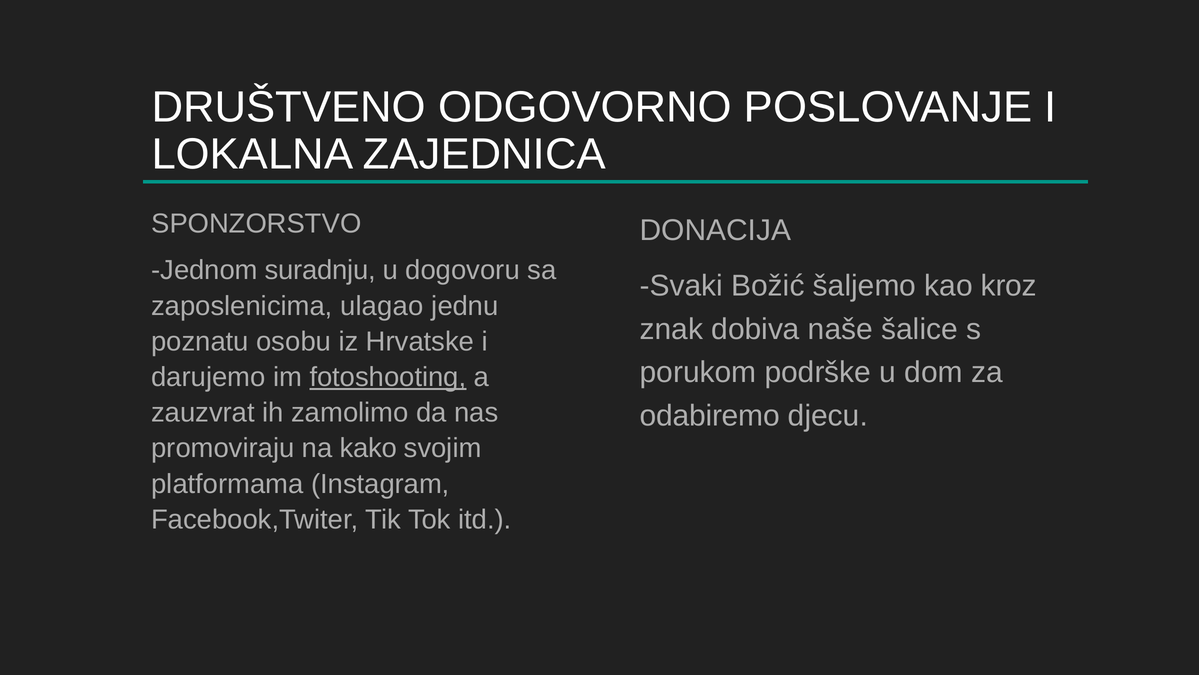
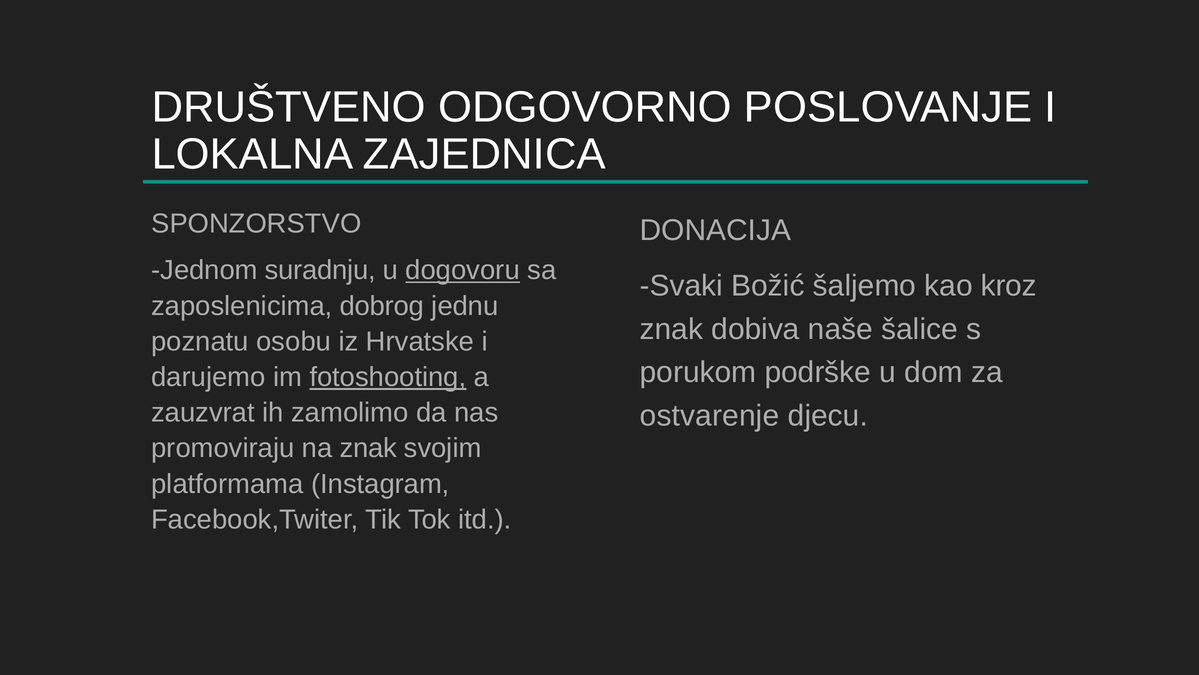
dogovoru underline: none -> present
ulagao: ulagao -> dobrog
odabiremo: odabiremo -> ostvarenje
na kako: kako -> znak
